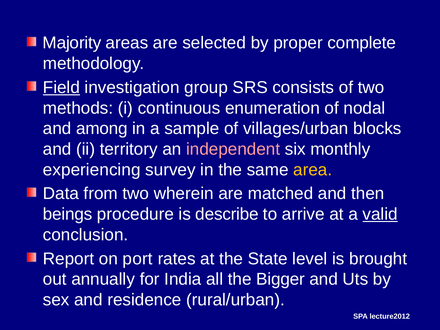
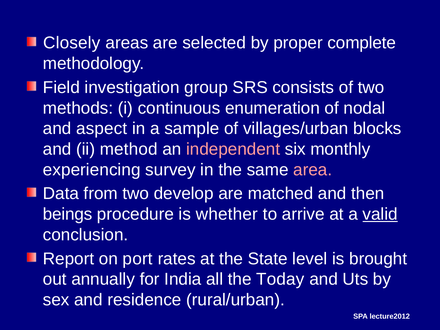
Majority: Majority -> Closely
Field underline: present -> none
among: among -> aspect
territory: territory -> method
area colour: yellow -> pink
wherein: wherein -> develop
describe: describe -> whether
Bigger: Bigger -> Today
